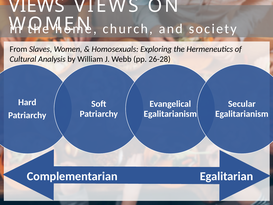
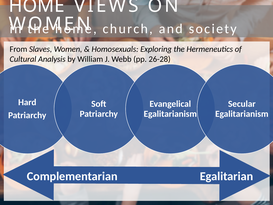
VIEWS at (37, 6): VIEWS -> HOME
